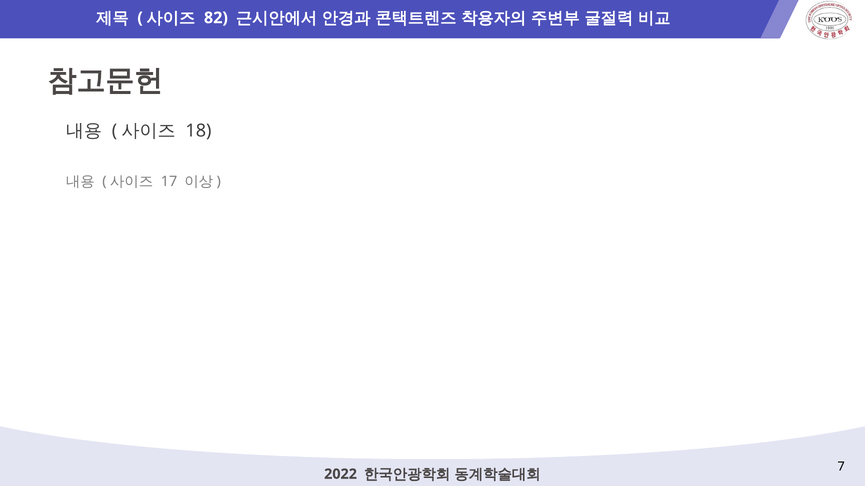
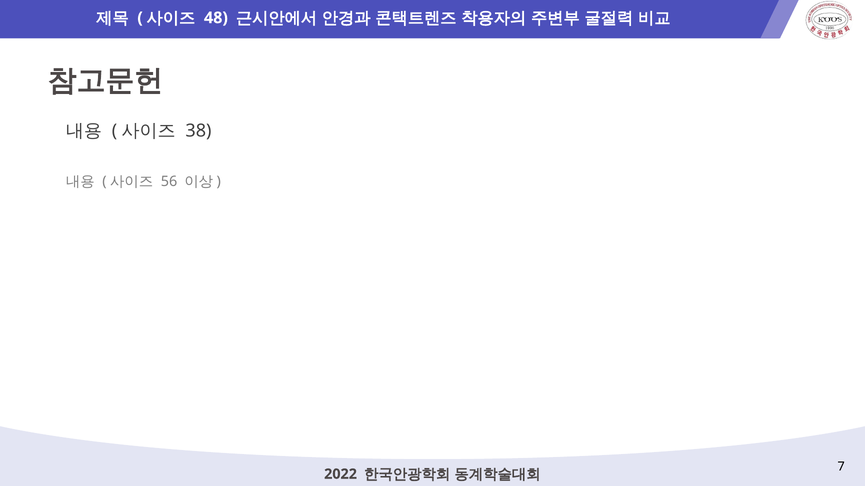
82: 82 -> 48
18: 18 -> 38
17: 17 -> 56
